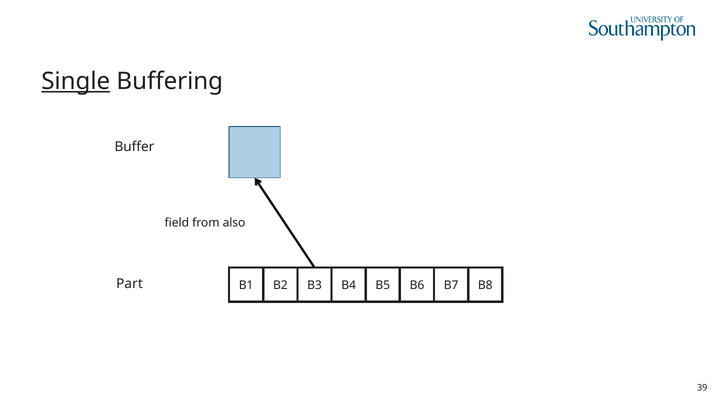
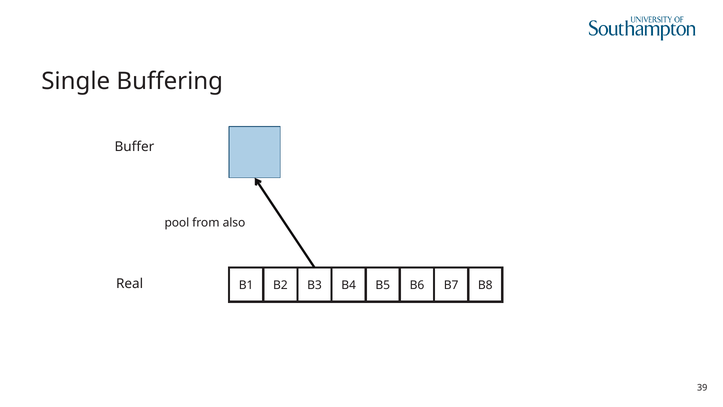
Single underline: present -> none
field: field -> pool
Part: Part -> Real
